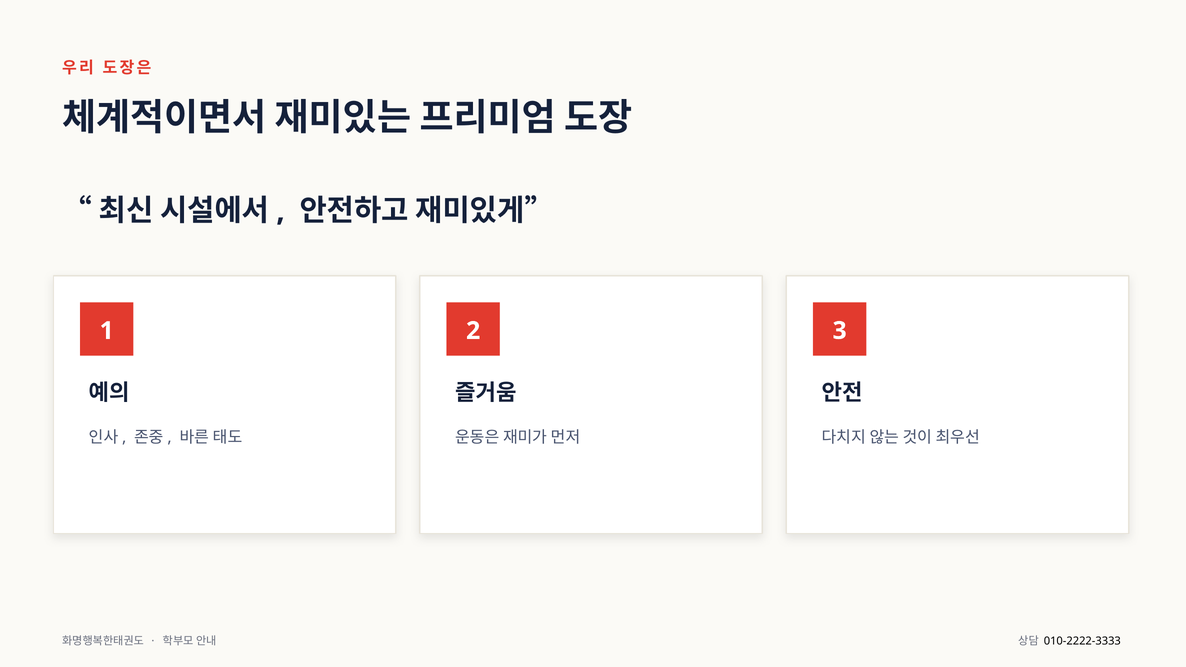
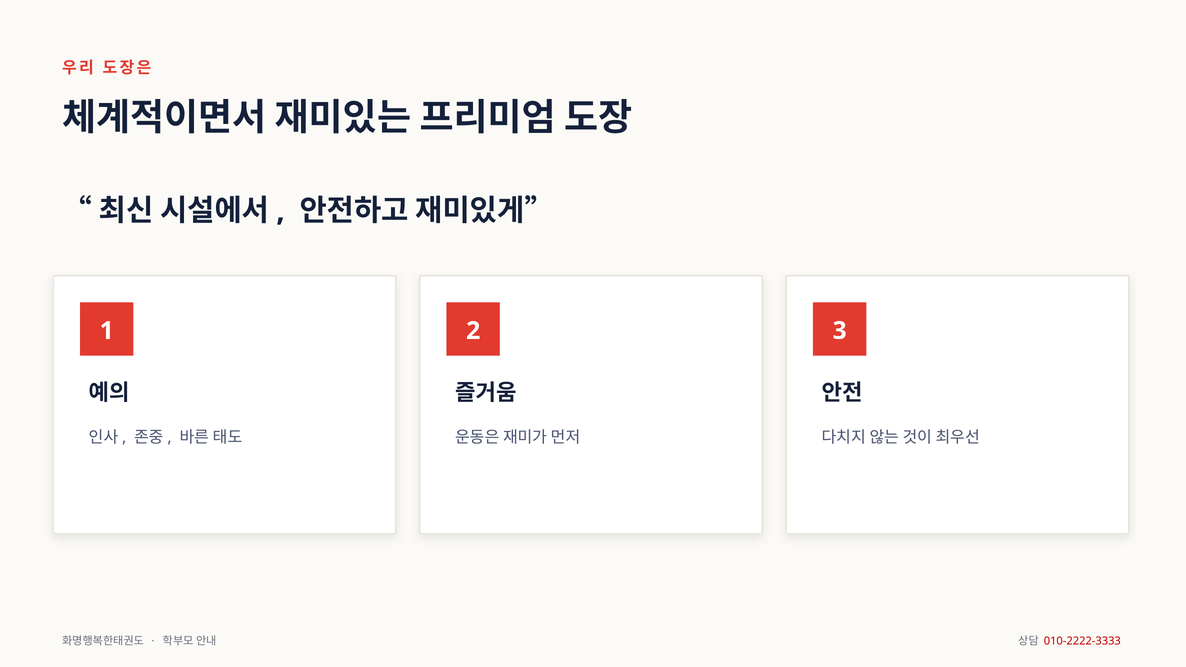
010-2222-3333 colour: black -> red
